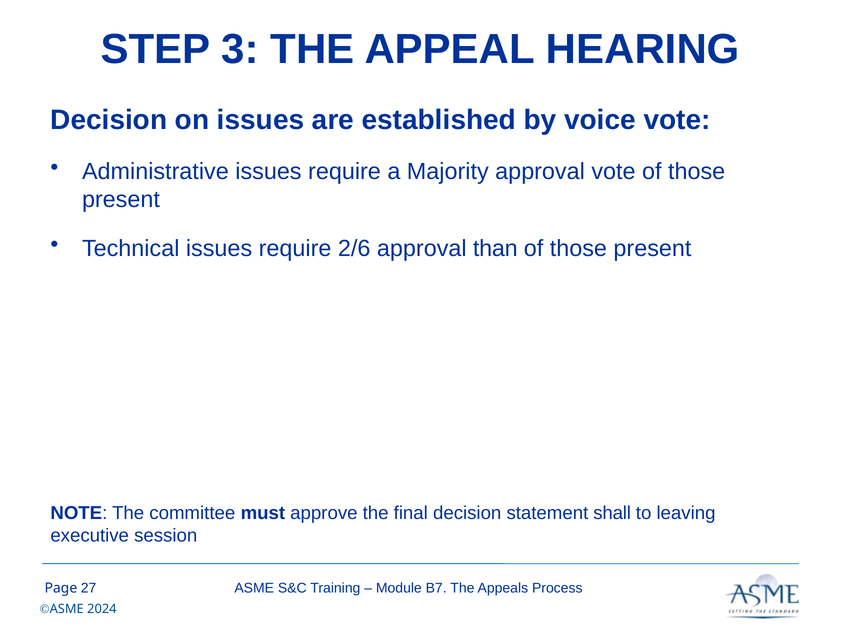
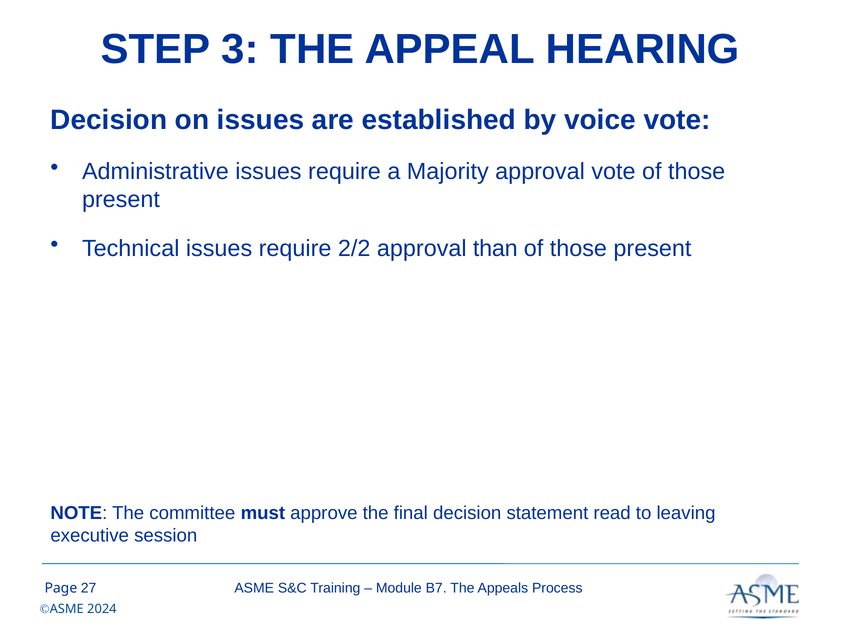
2/6: 2/6 -> 2/2
shall: shall -> read
